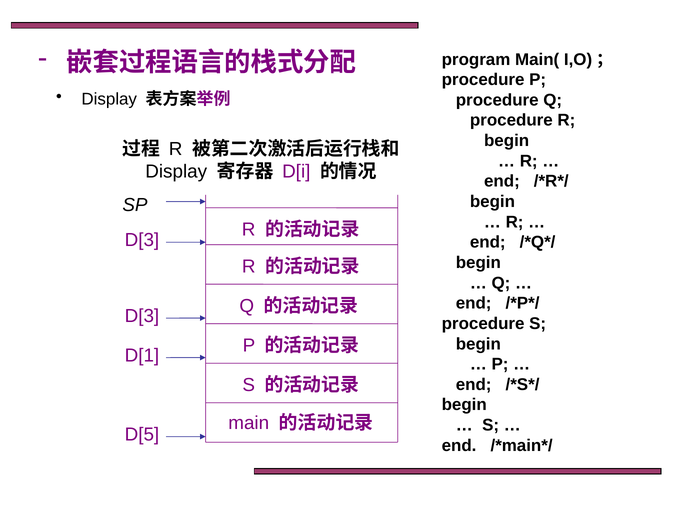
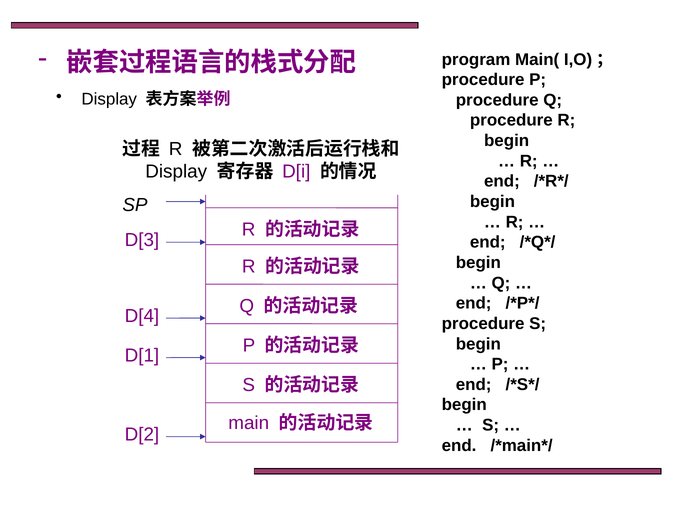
D[3 at (142, 316): D[3 -> D[4
D[5: D[5 -> D[2
